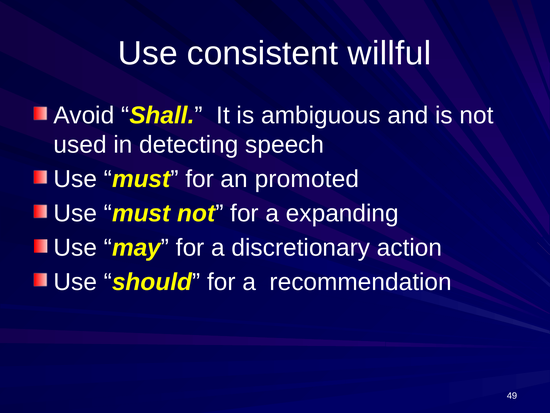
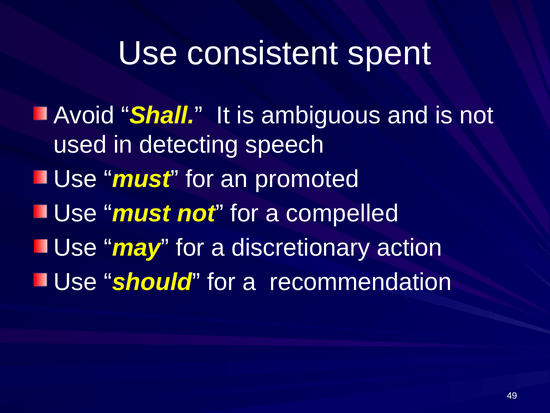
willful: willful -> spent
expanding: expanding -> compelled
